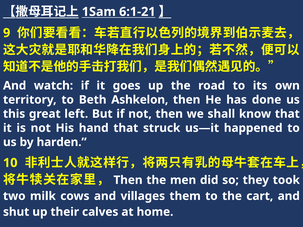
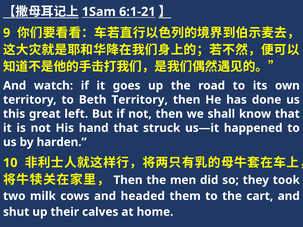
Beth Ashkelon: Ashkelon -> Territory
villages: villages -> headed
